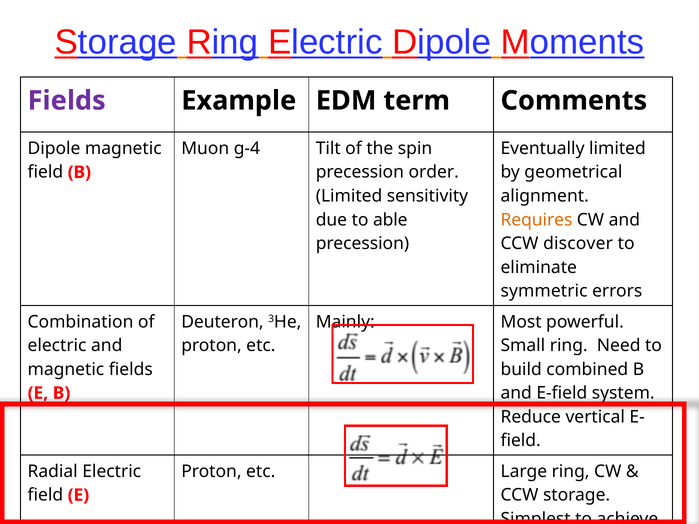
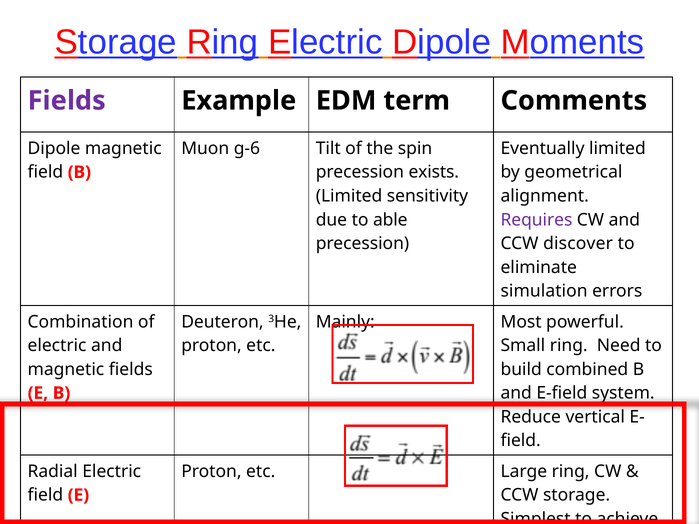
g-4: g-4 -> g-6
order: order -> exists
Requires colour: orange -> purple
symmetric: symmetric -> simulation
